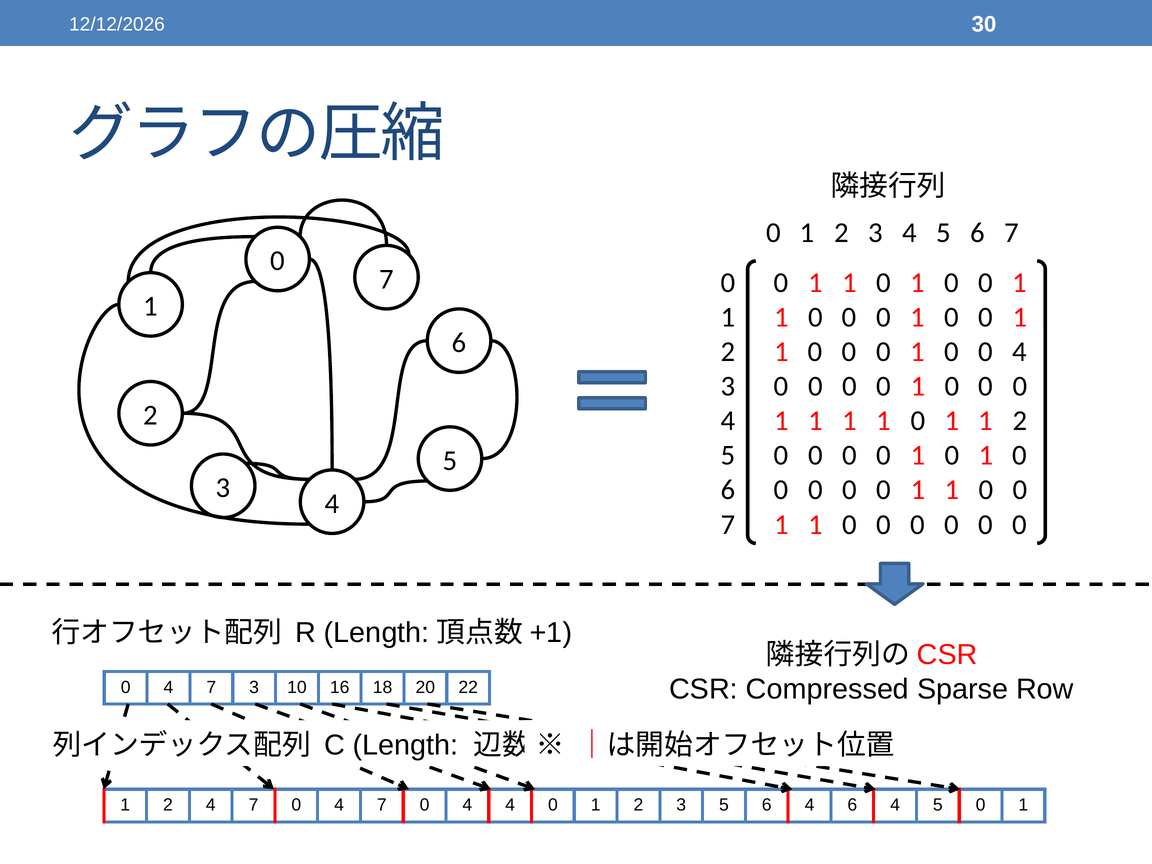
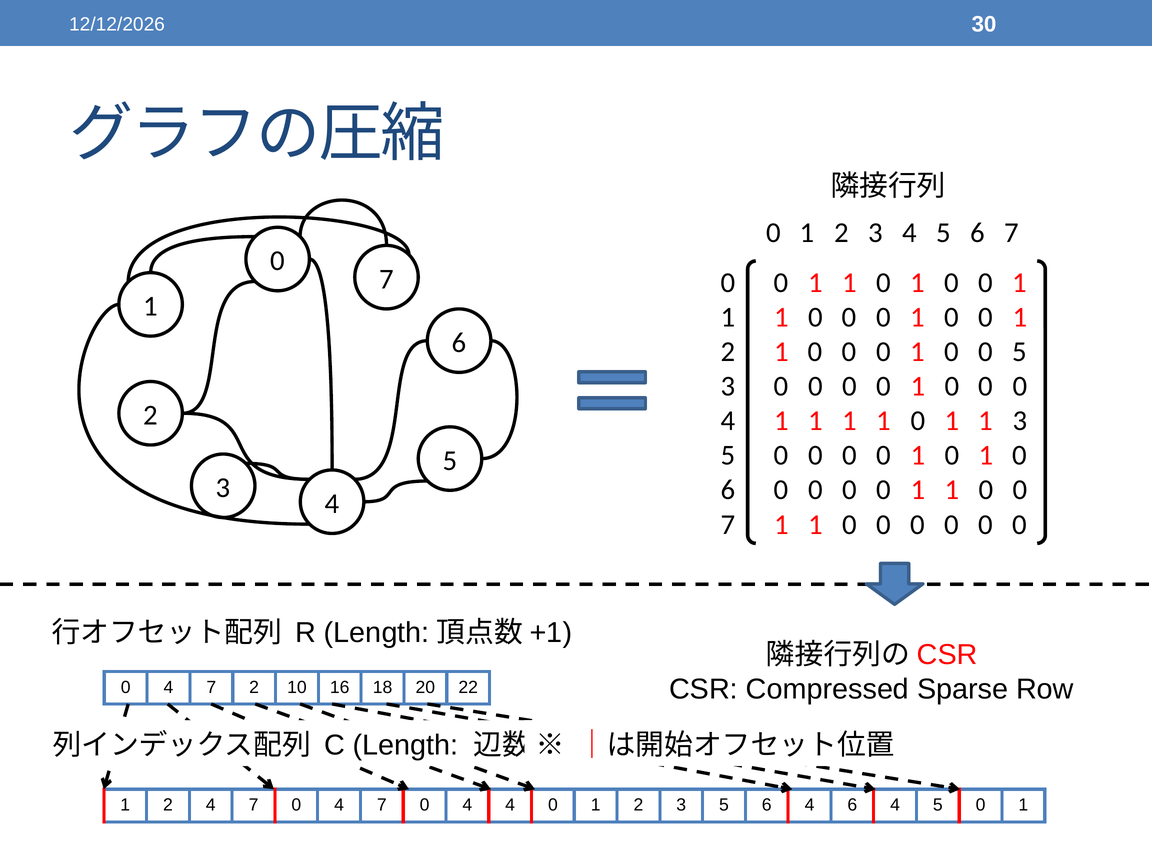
1 0 0 4: 4 -> 5
1 1 2: 2 -> 3
7 3: 3 -> 2
